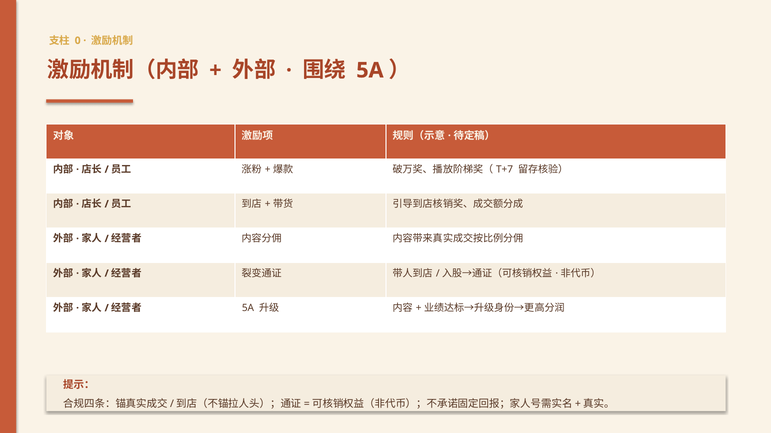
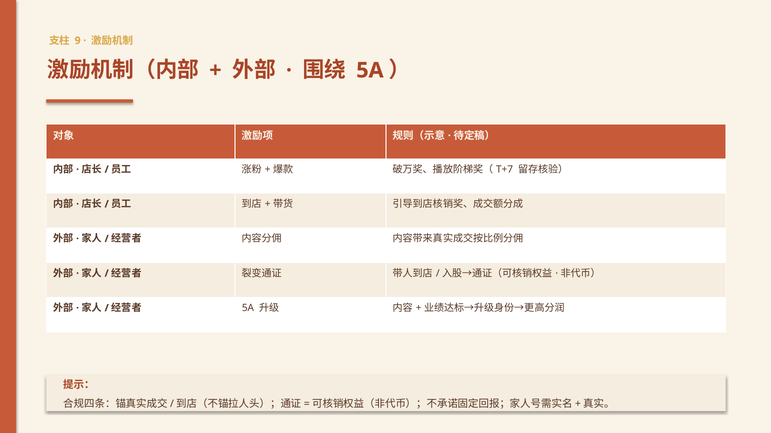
0: 0 -> 9
